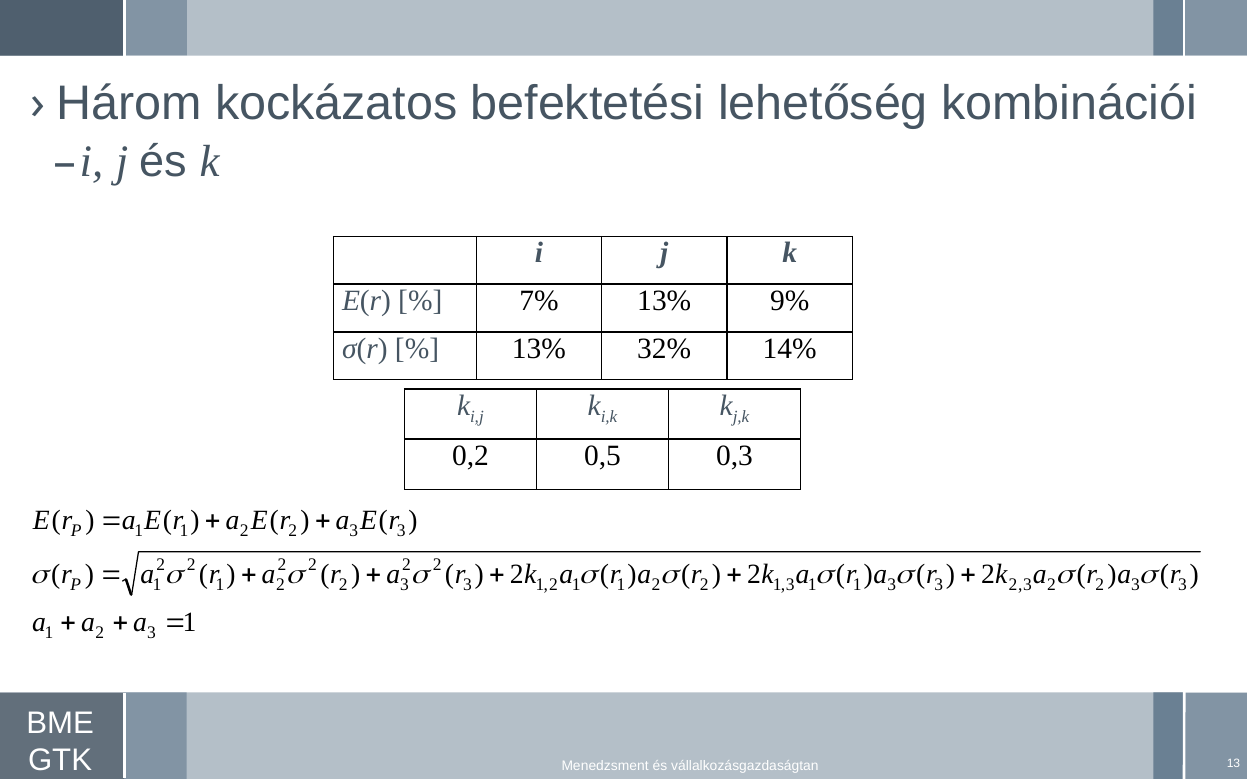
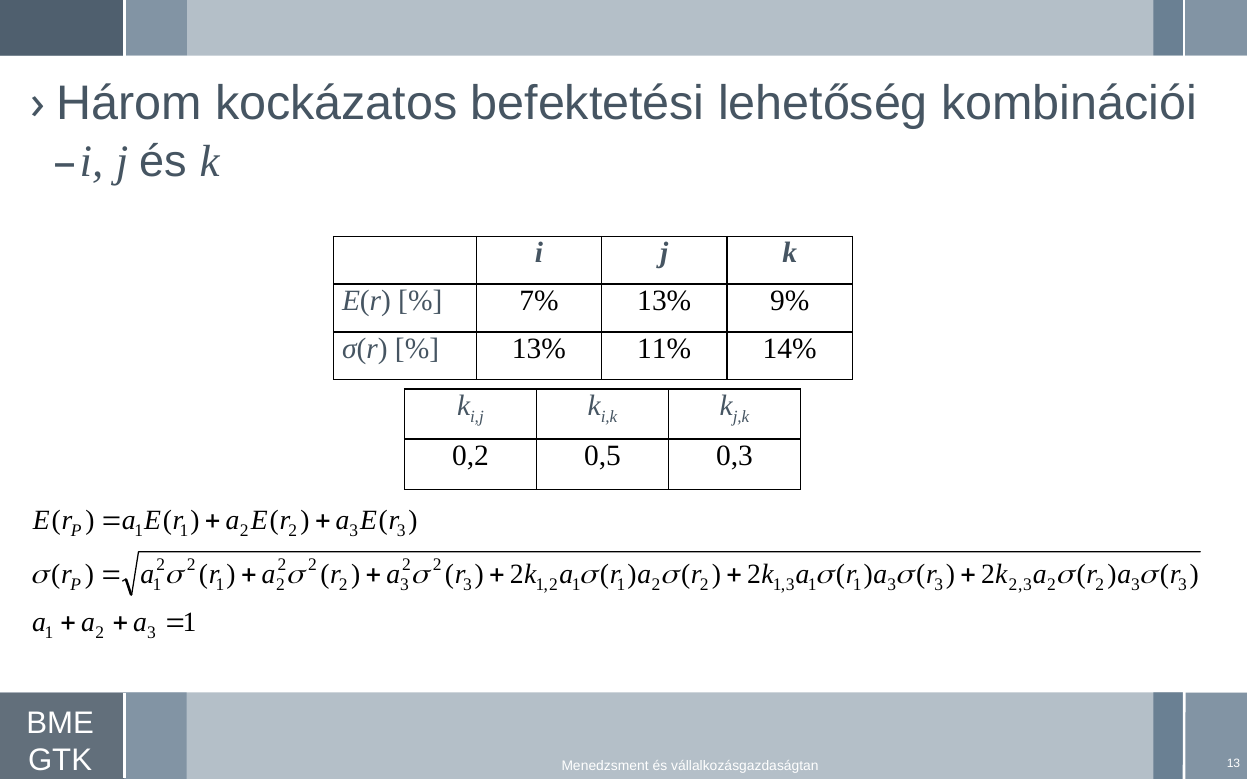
32%: 32% -> 11%
